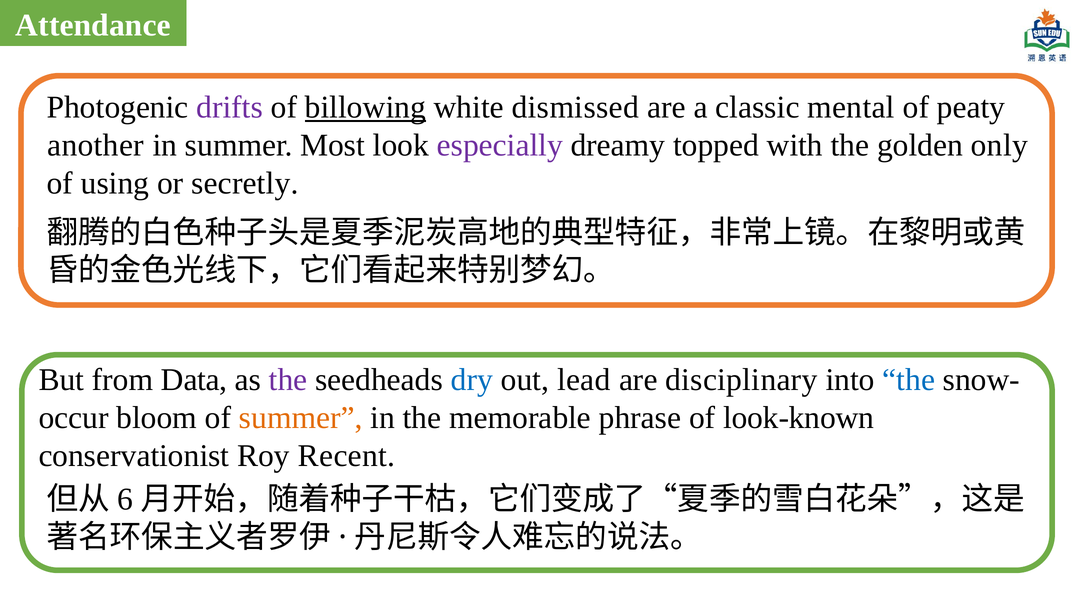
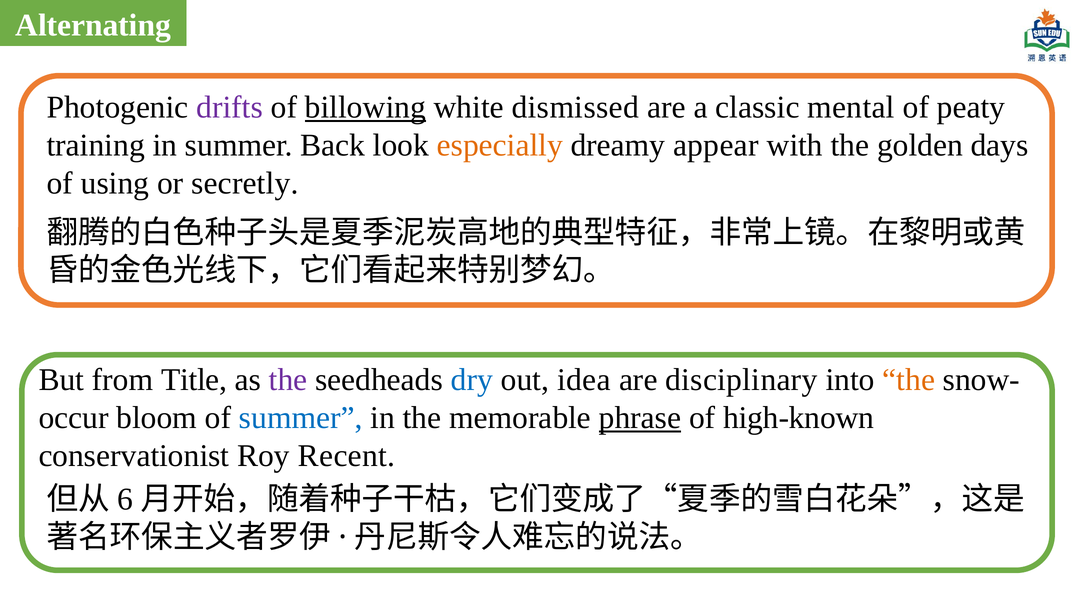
Attendance: Attendance -> Alternating
another: another -> training
Most: Most -> Back
especially colour: purple -> orange
topped: topped -> appear
only: only -> days
Data: Data -> Title
lead: lead -> idea
the at (909, 380) colour: blue -> orange
summer at (301, 418) colour: orange -> blue
phrase underline: none -> present
look-known: look-known -> high-known
